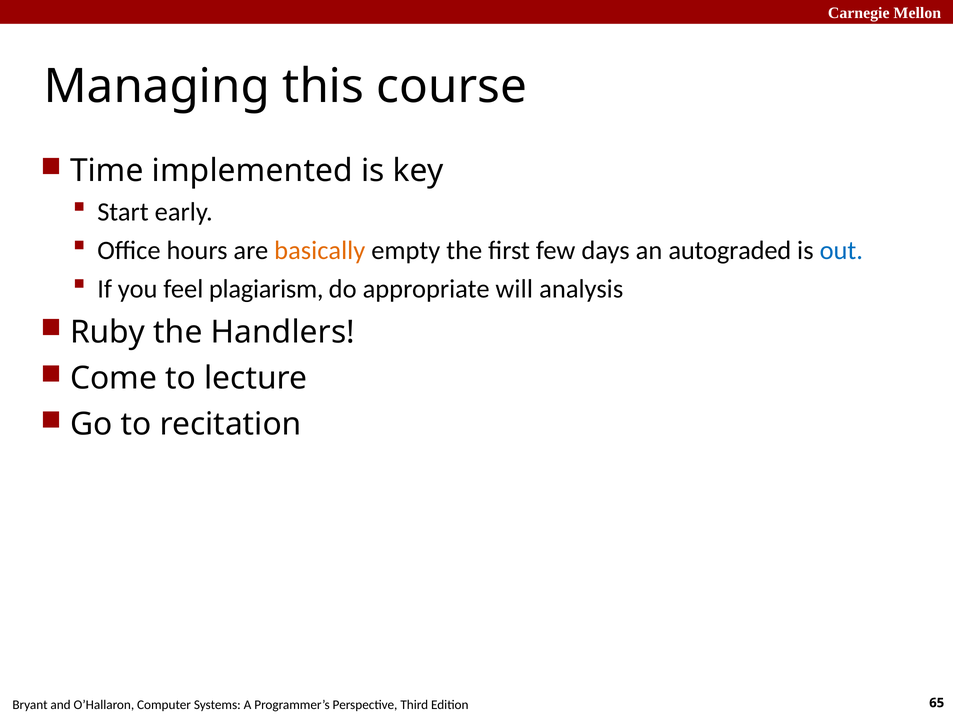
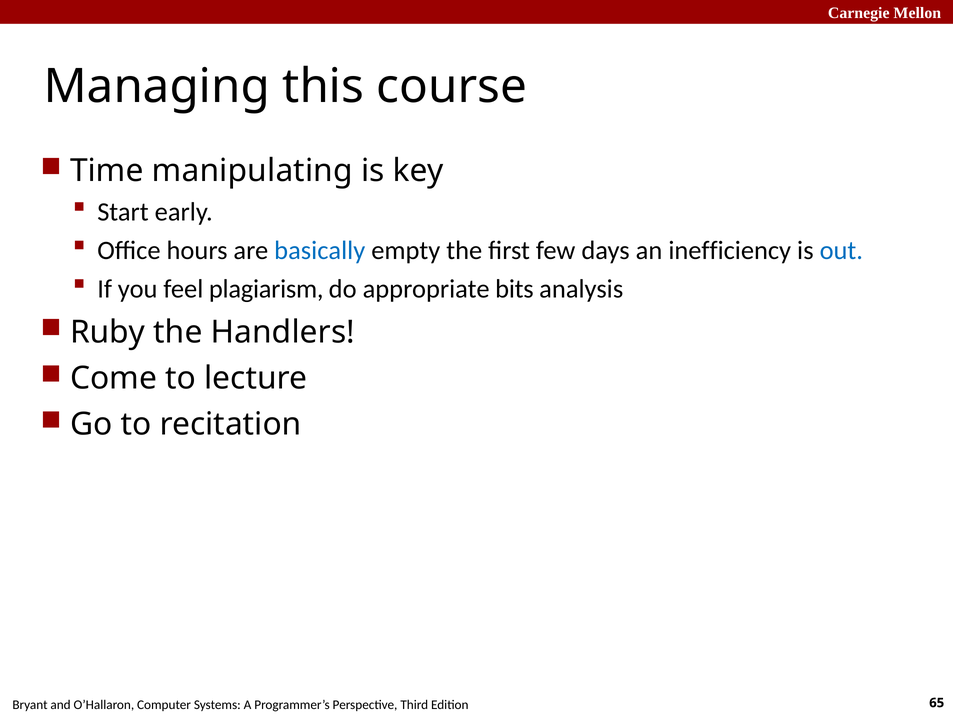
implemented: implemented -> manipulating
basically colour: orange -> blue
autograded: autograded -> inefficiency
will: will -> bits
